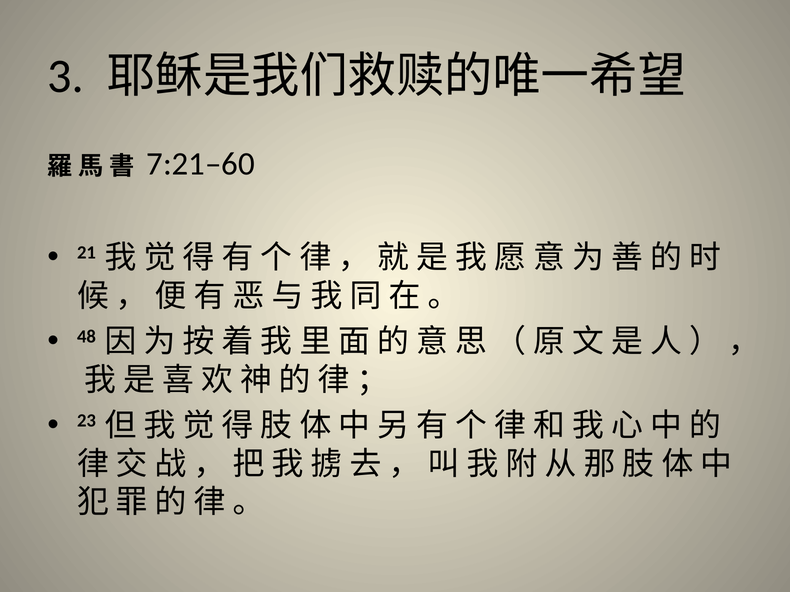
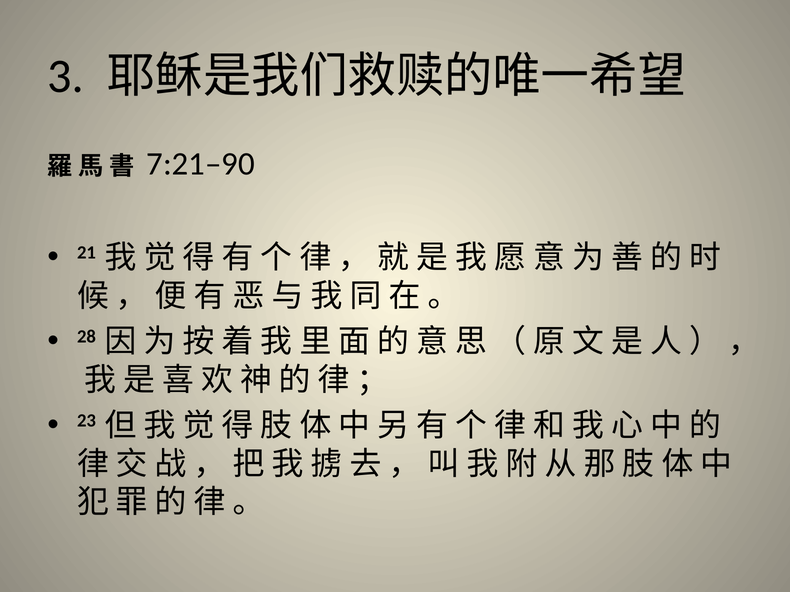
7:21–60: 7:21–60 -> 7:21–90
48: 48 -> 28
